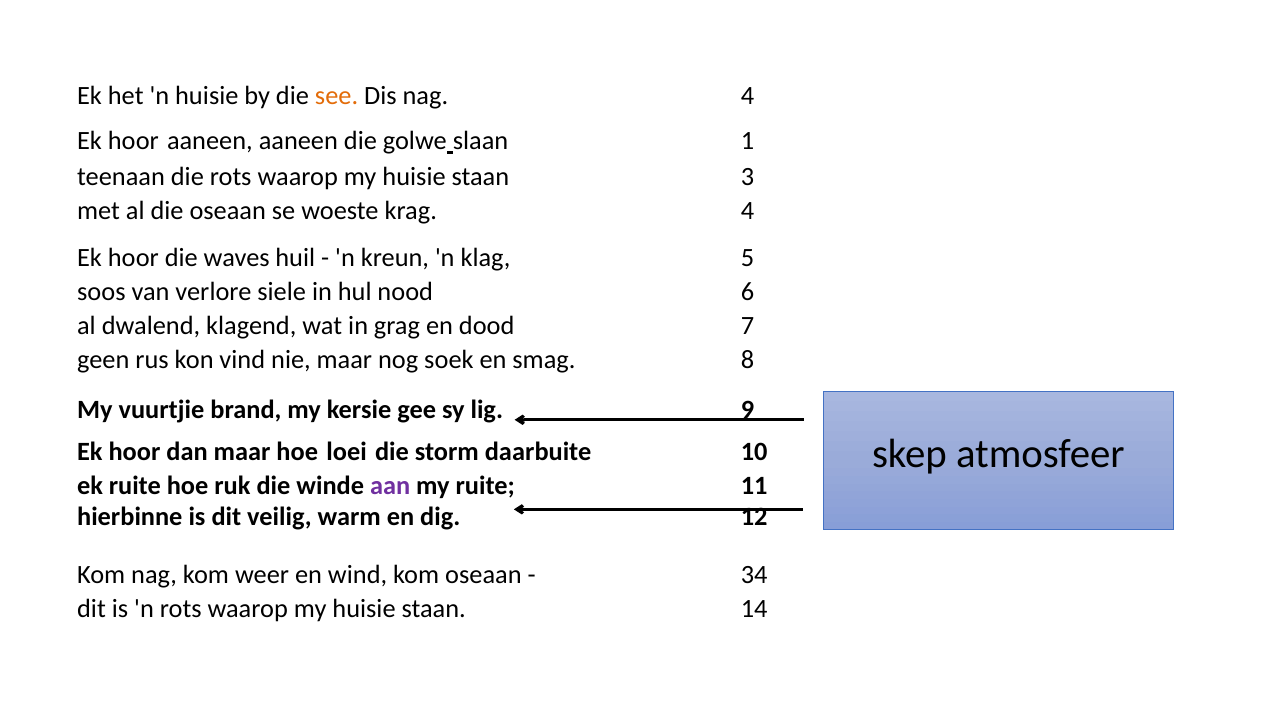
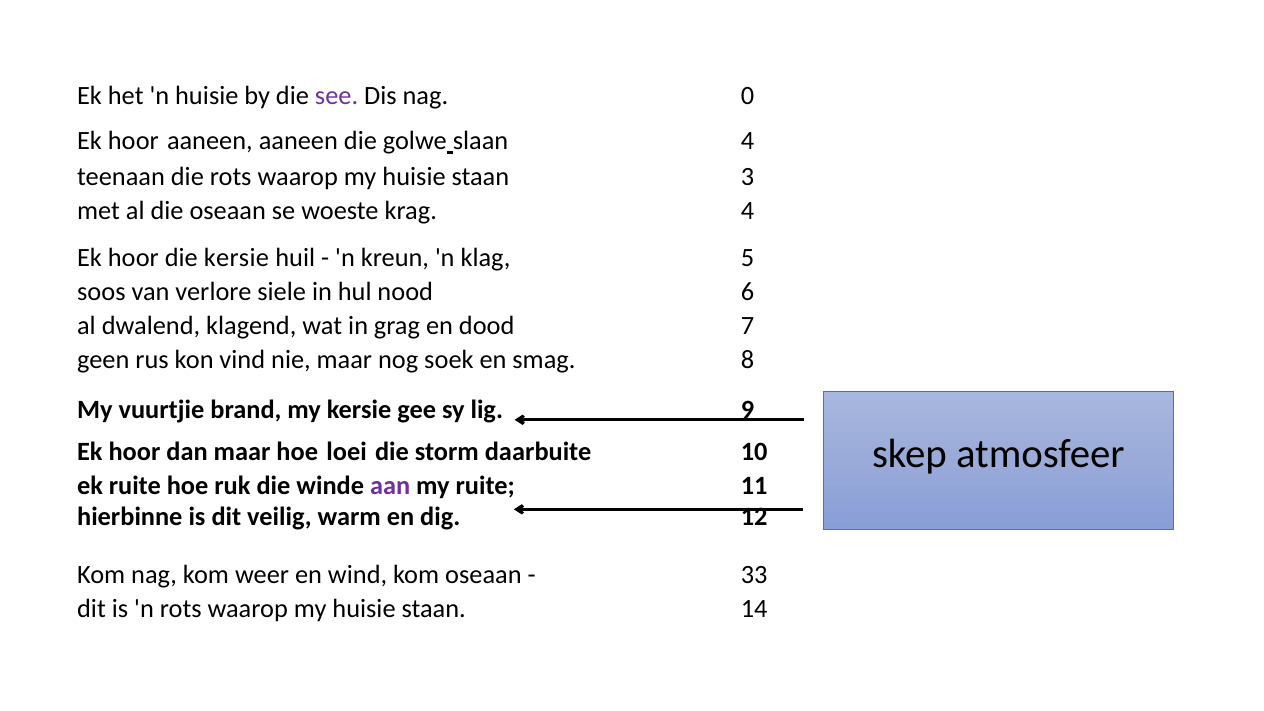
see colour: orange -> purple
nag 4: 4 -> 0
slaan 1: 1 -> 4
die waves: waves -> kersie
34: 34 -> 33
